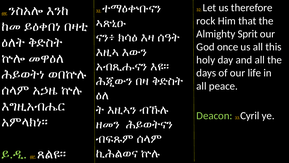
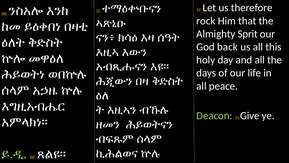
once: once -> back
Cyril: Cyril -> Give
